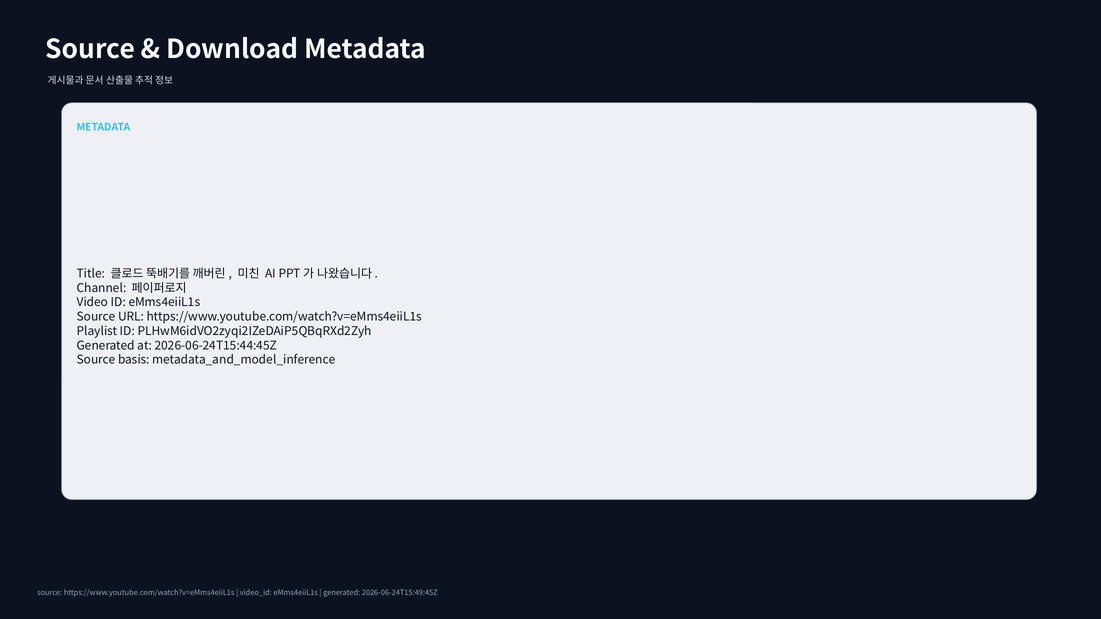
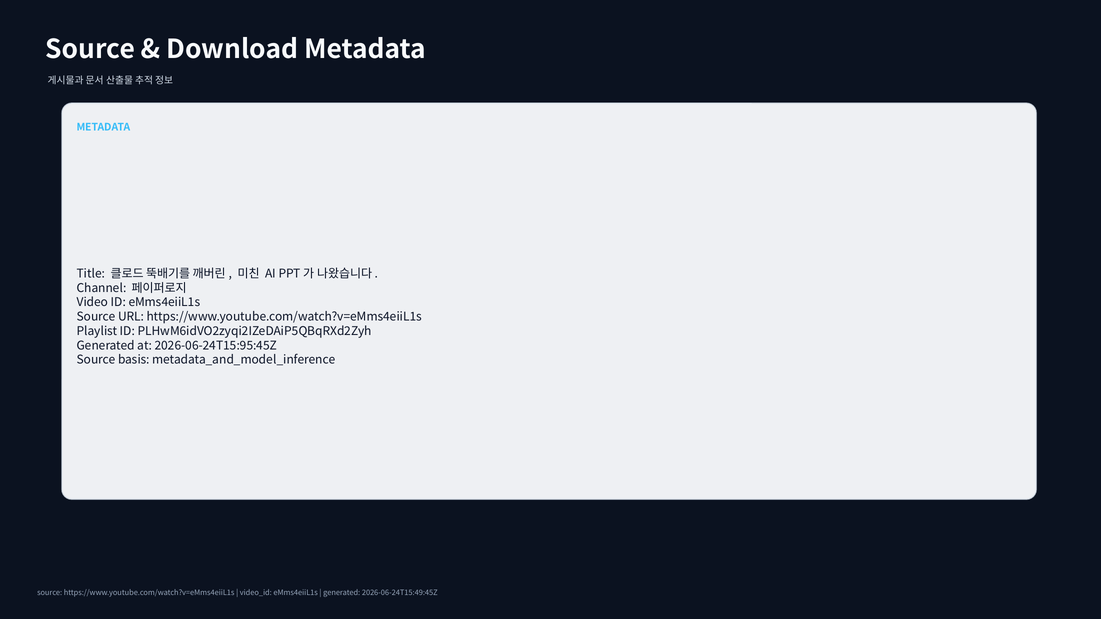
2026-06-24T15:44:45Z: 2026-06-24T15:44:45Z -> 2026-06-24T15:95:45Z
